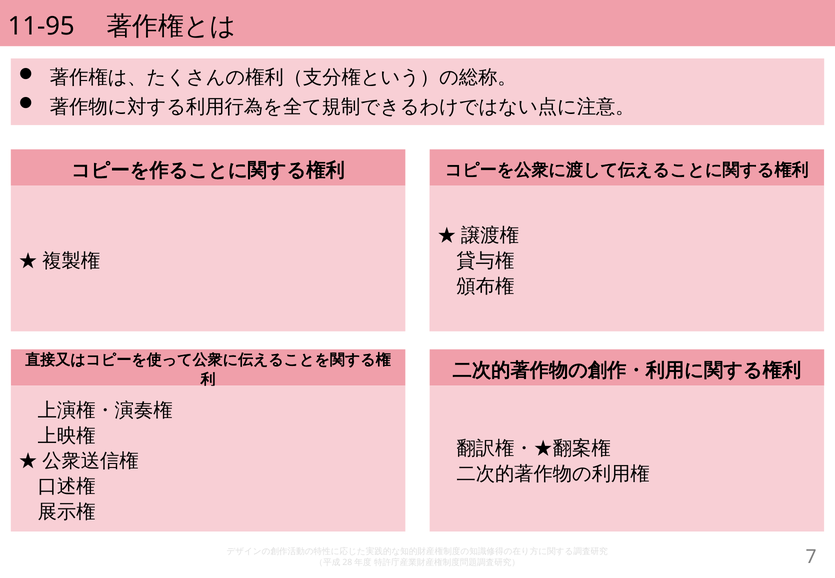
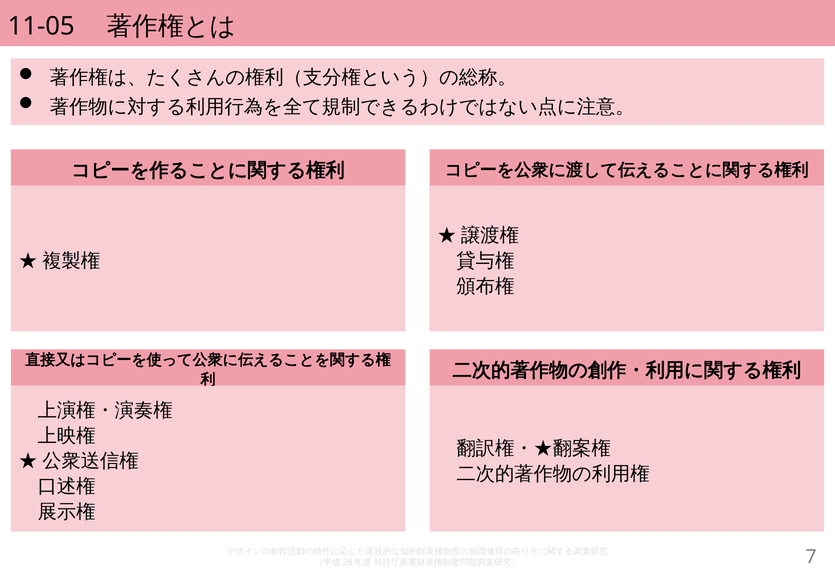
11-95: 11-95 -> 11-05
